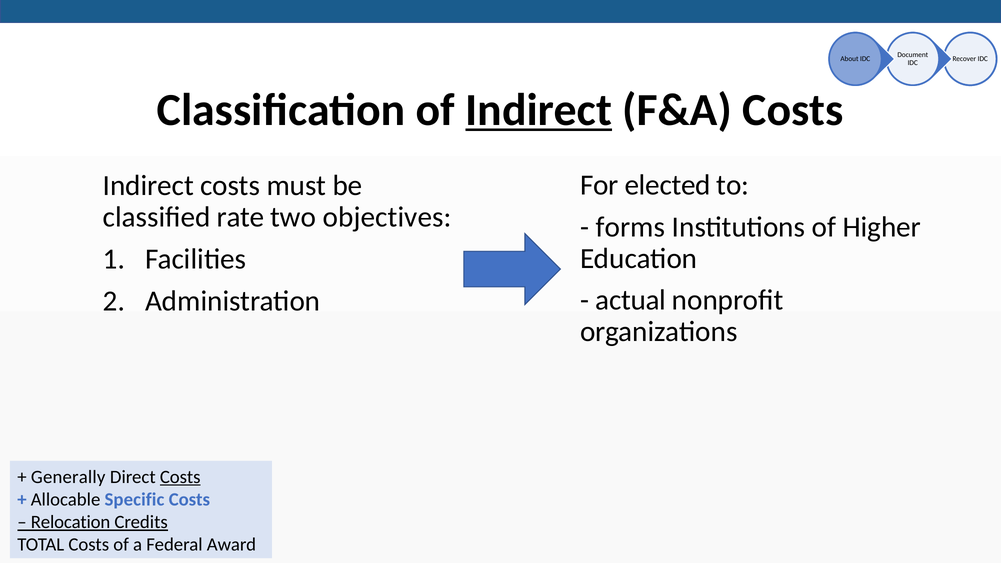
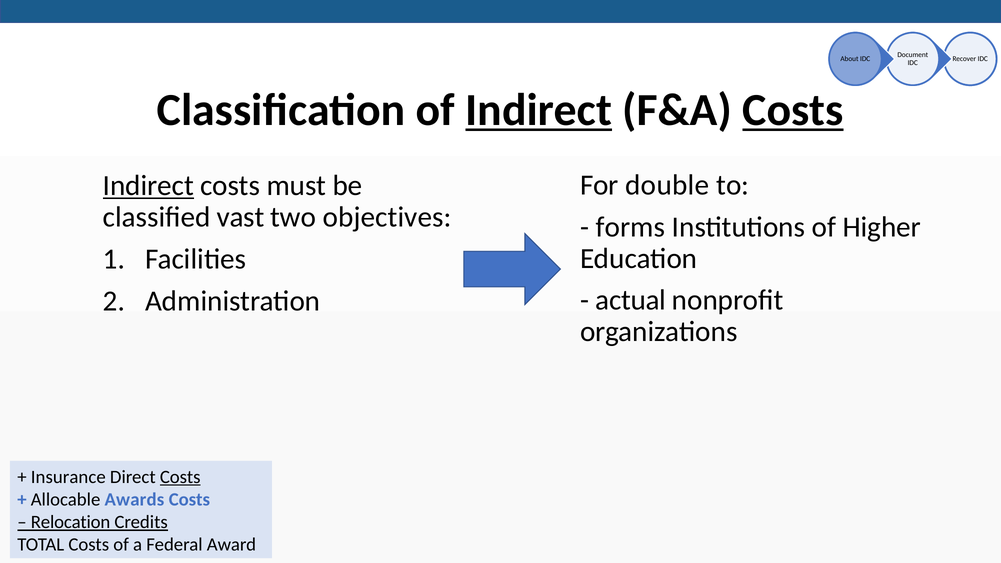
Costs at (793, 110) underline: none -> present
elected: elected -> double
Indirect at (148, 186) underline: none -> present
rate: rate -> vast
Generally: Generally -> Insurance
Specific: Specific -> Awards
